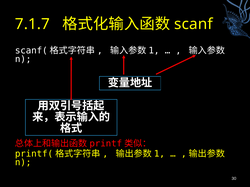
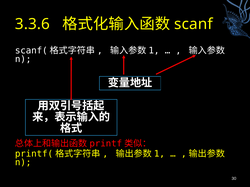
7.1.7: 7.1.7 -> 3.3.6
